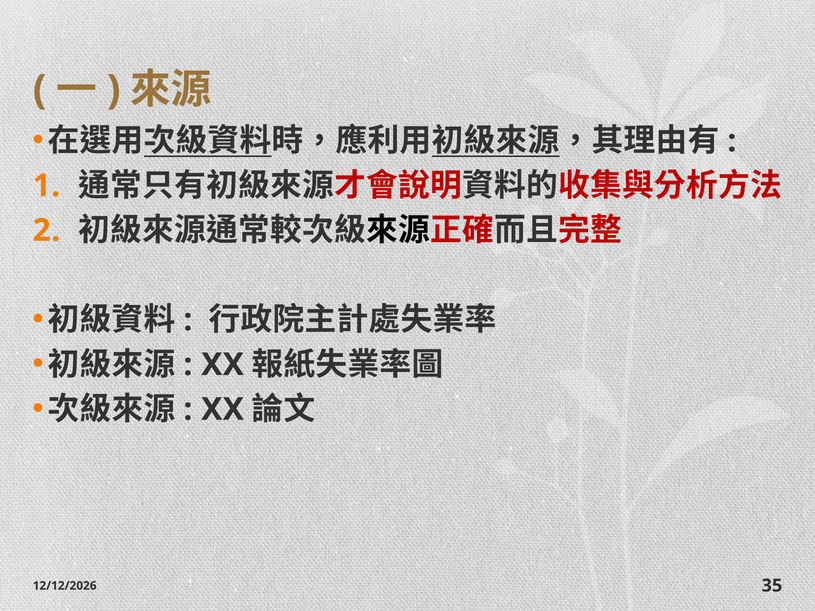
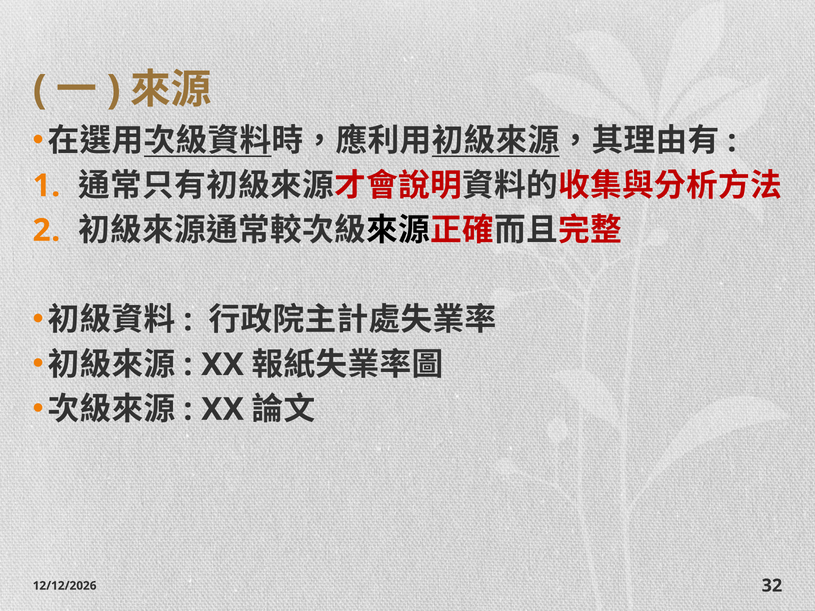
35: 35 -> 32
